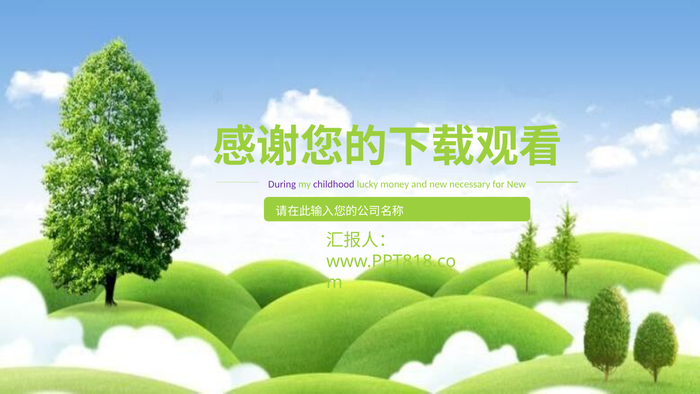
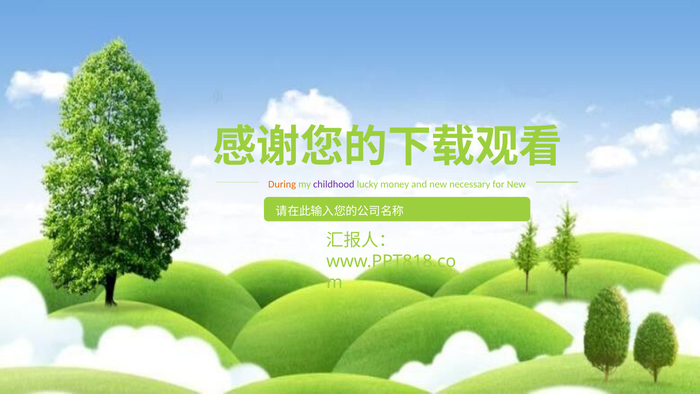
During colour: purple -> orange
